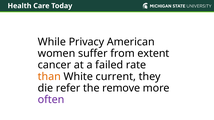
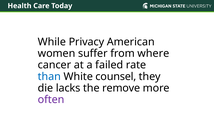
extent: extent -> where
than colour: orange -> blue
current: current -> counsel
refer: refer -> lacks
